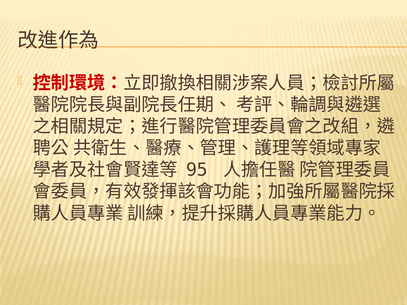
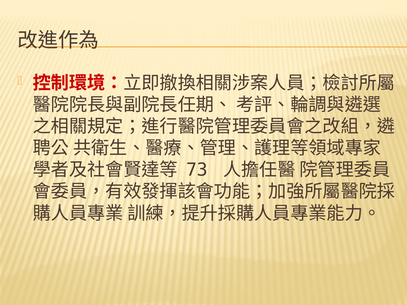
95: 95 -> 73
